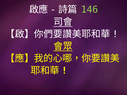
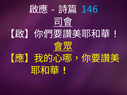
146 colour: light green -> light blue
